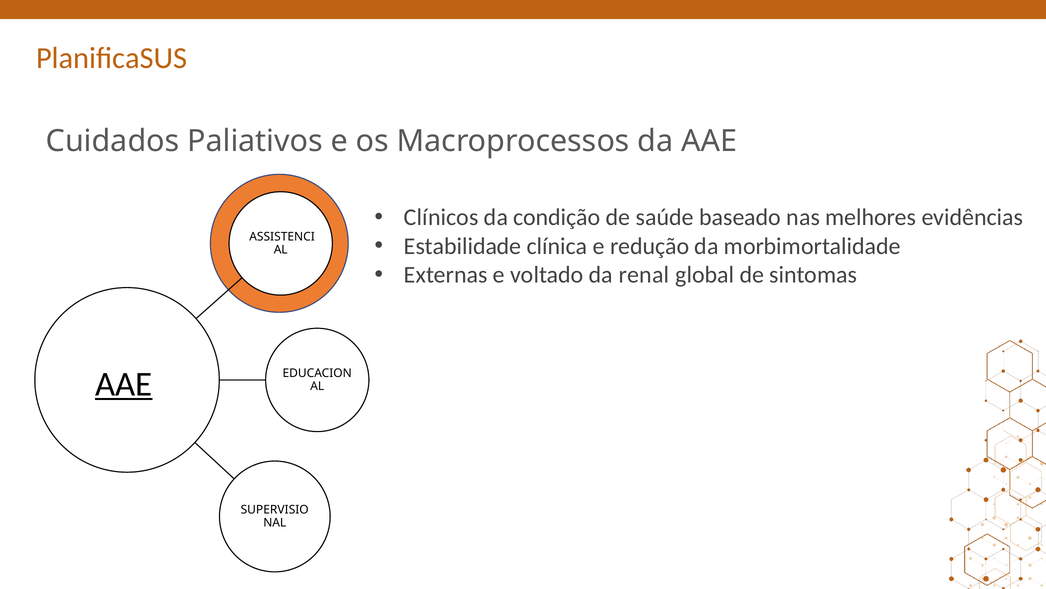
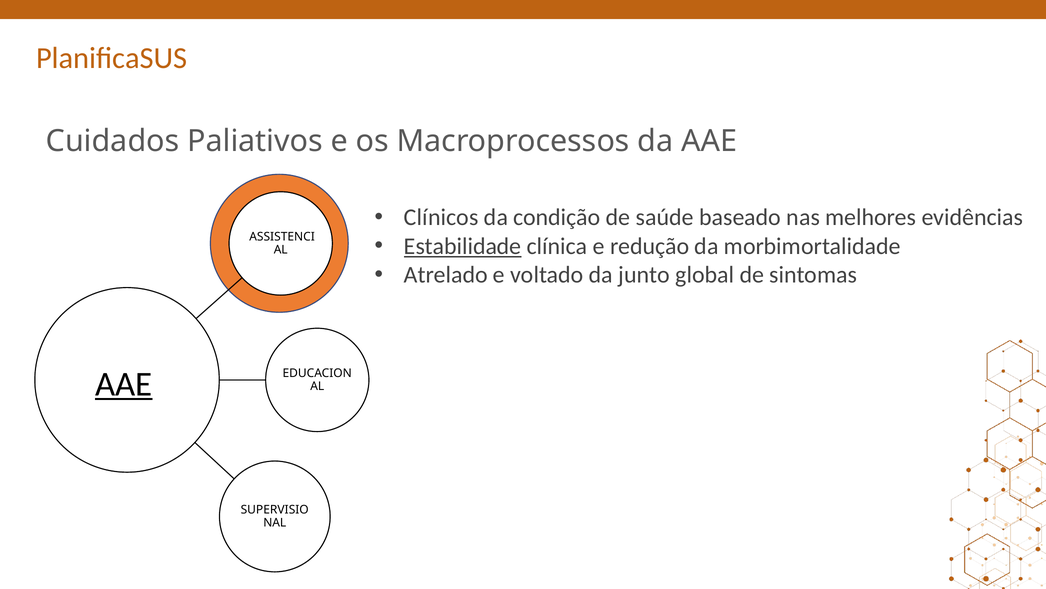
Estabilidade underline: none -> present
Externas: Externas -> Atrelado
renal: renal -> junto
